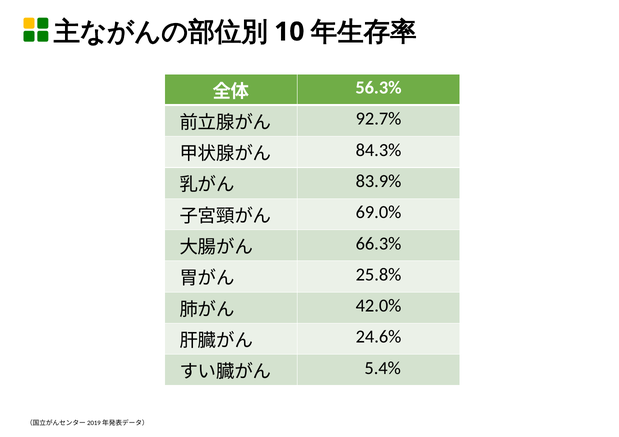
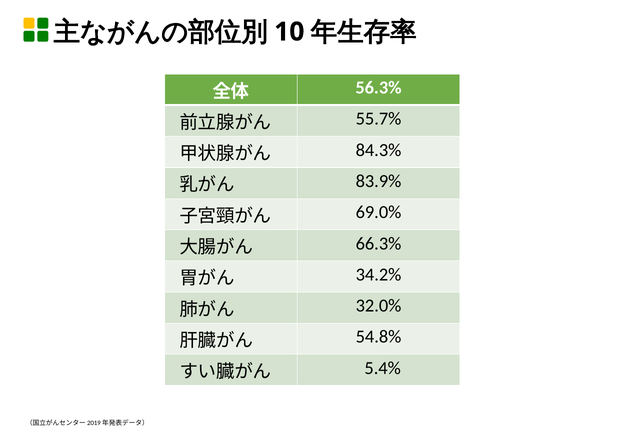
92.7%: 92.7% -> 55.7%
25.8%: 25.8% -> 34.2%
42.0%: 42.0% -> 32.0%
24.6%: 24.6% -> 54.8%
